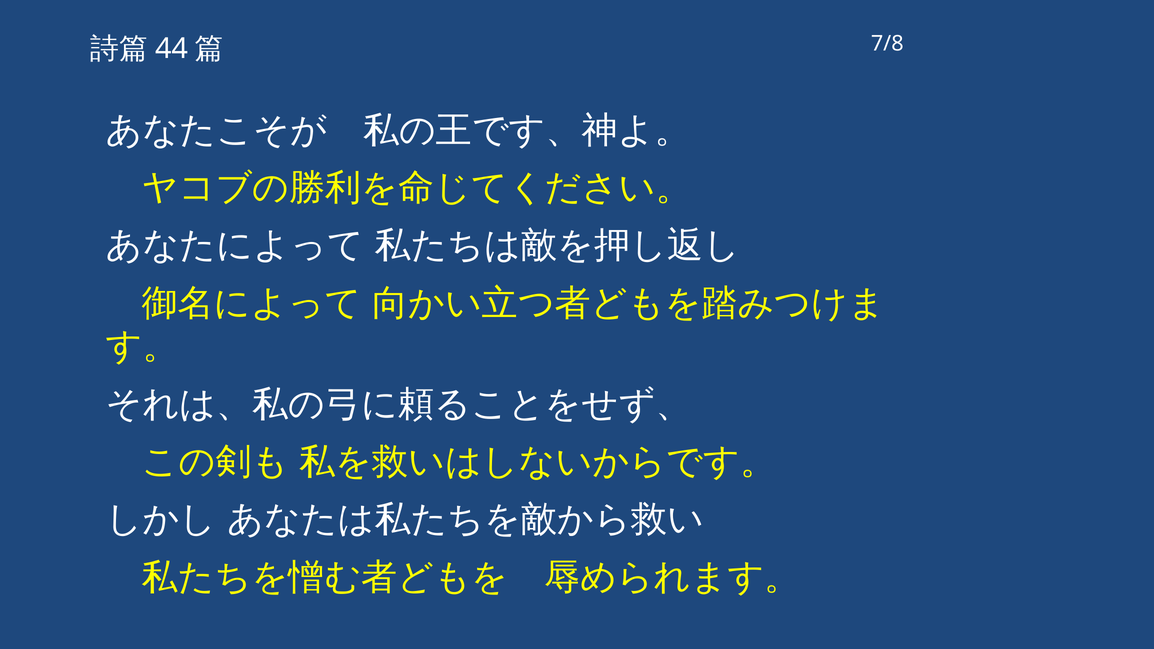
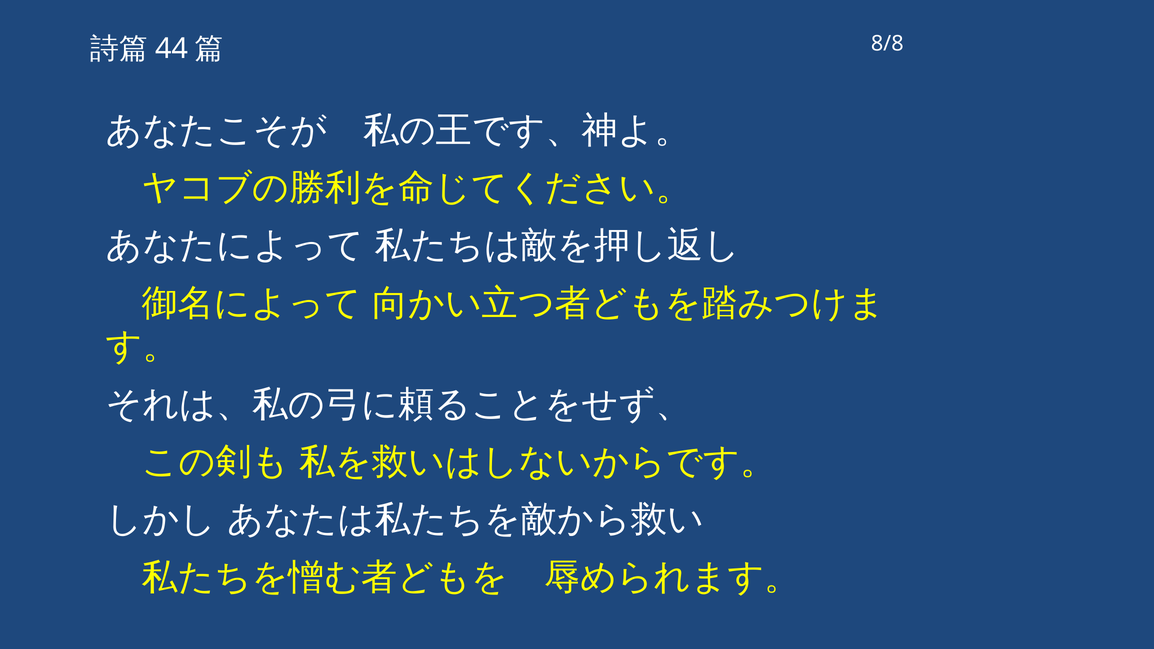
7/8: 7/8 -> 8/8
